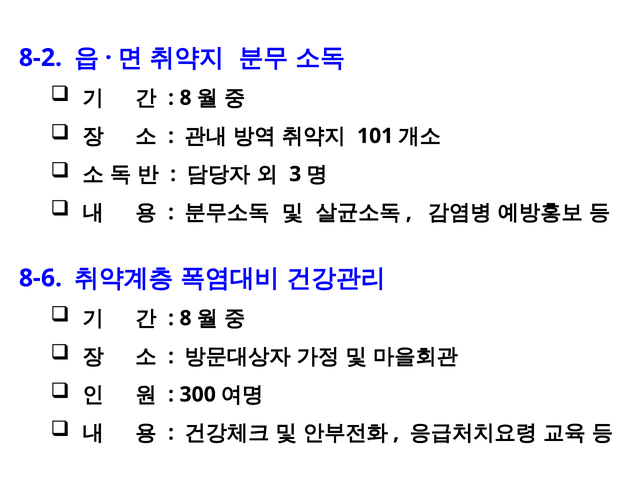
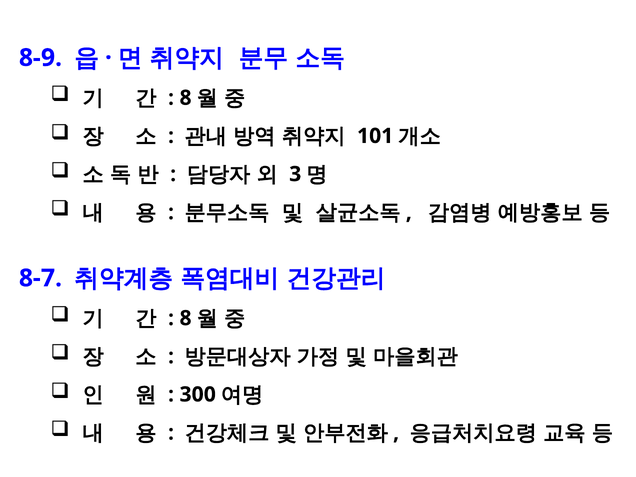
8-2: 8-2 -> 8-9
8-6: 8-6 -> 8-7
